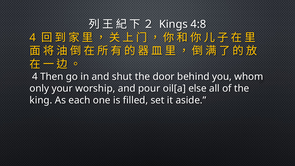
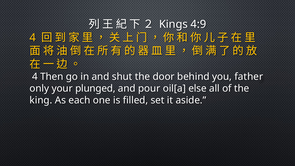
4:8: 4:8 -> 4:9
whom: whom -> father
worship: worship -> plunged
